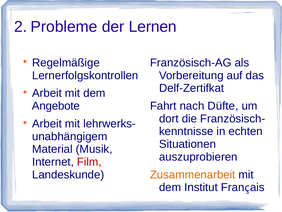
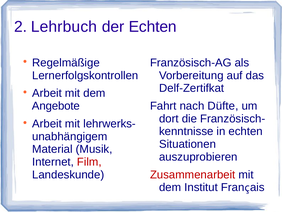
Probleme: Probleme -> Lehrbuch
der Lernen: Lernen -> Echten
Zusammenarbeit colour: orange -> red
